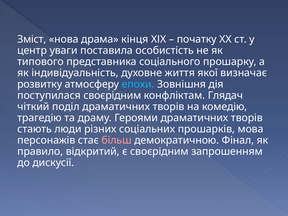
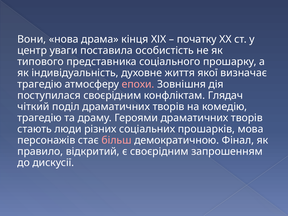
Зміст: Зміст -> Вони
розвитку at (40, 84): розвитку -> трагедію
епохи colour: light blue -> pink
